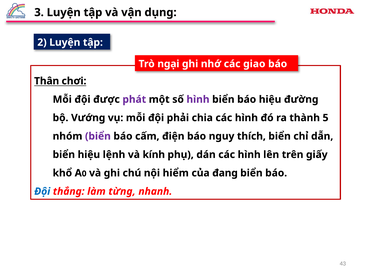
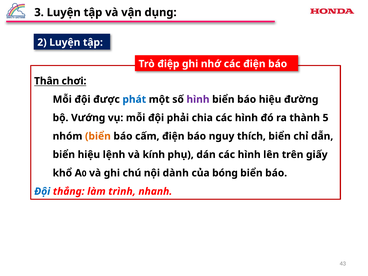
ngại: ngại -> điệp
các giao: giao -> điện
phát colour: purple -> blue
biển at (98, 136) colour: purple -> orange
hiểm: hiểm -> dành
đang: đang -> bóng
từng: từng -> trình
